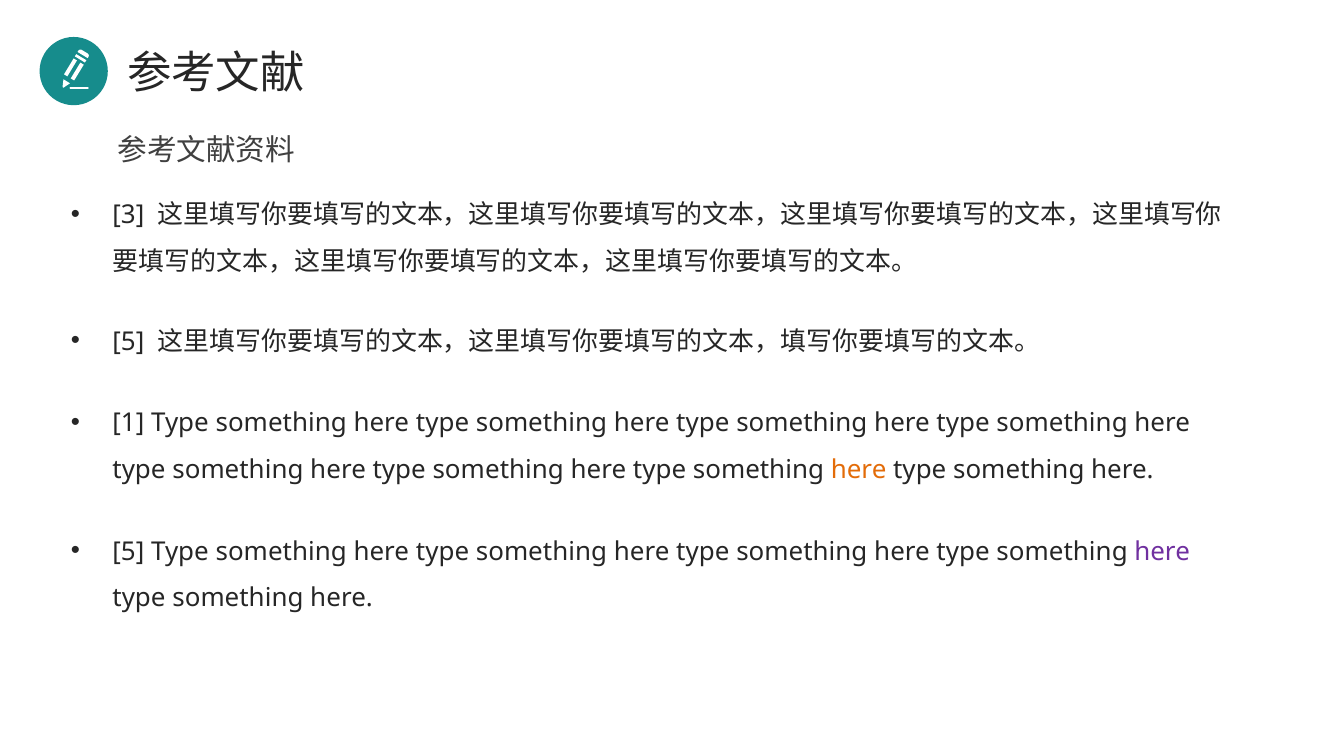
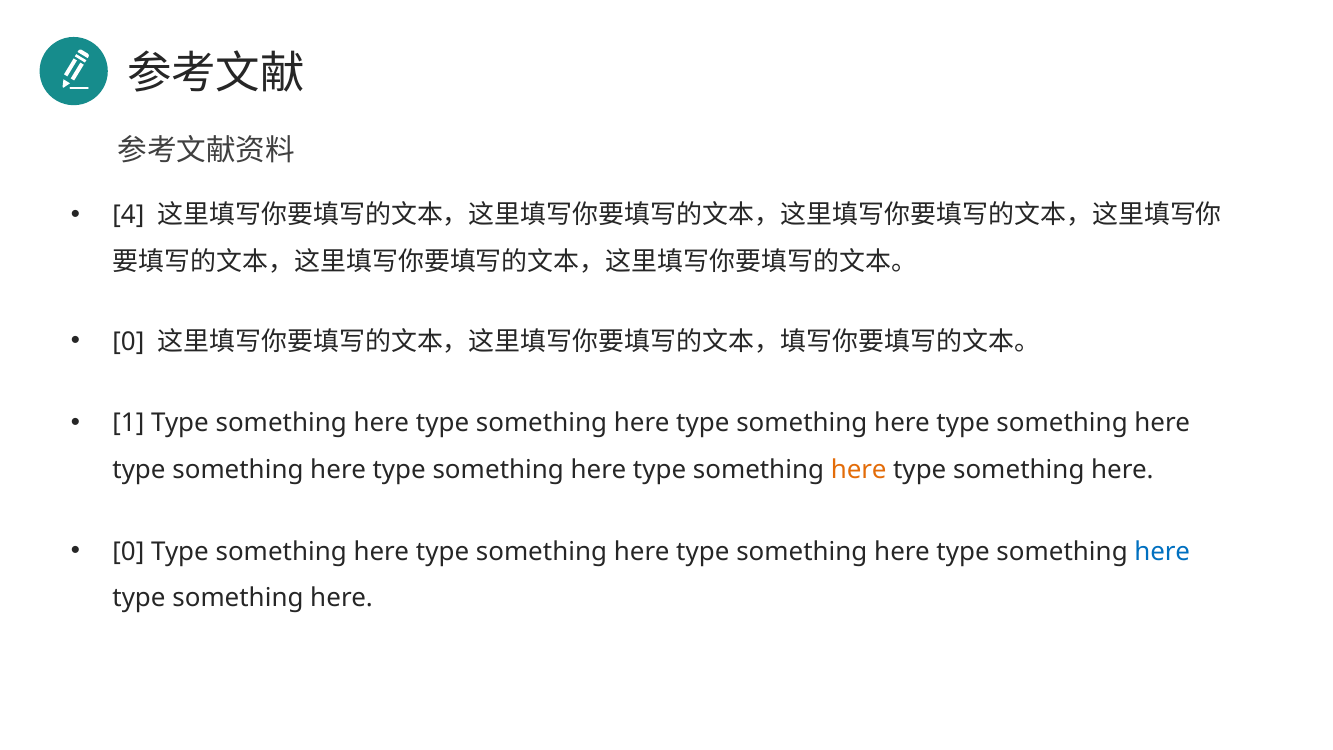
3: 3 -> 4
5 at (128, 342): 5 -> 0
5 at (128, 551): 5 -> 0
here at (1162, 551) colour: purple -> blue
